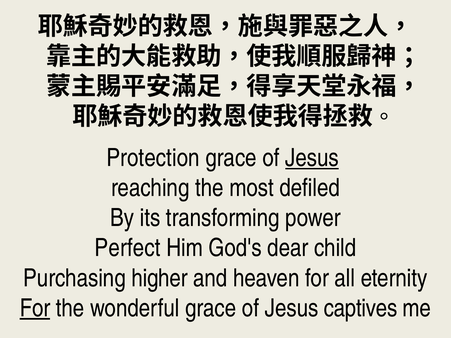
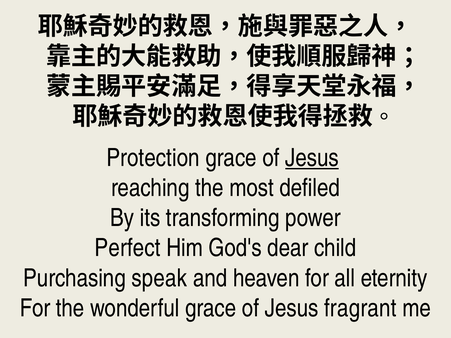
higher: higher -> speak
For at (35, 308) underline: present -> none
captives: captives -> fragrant
